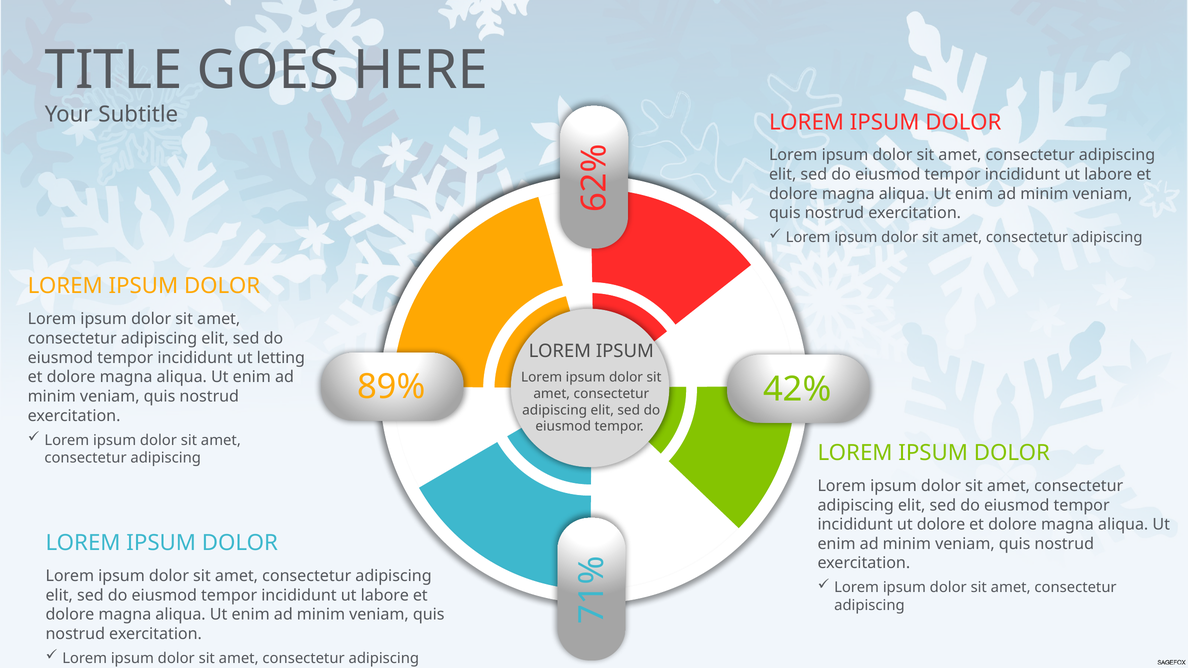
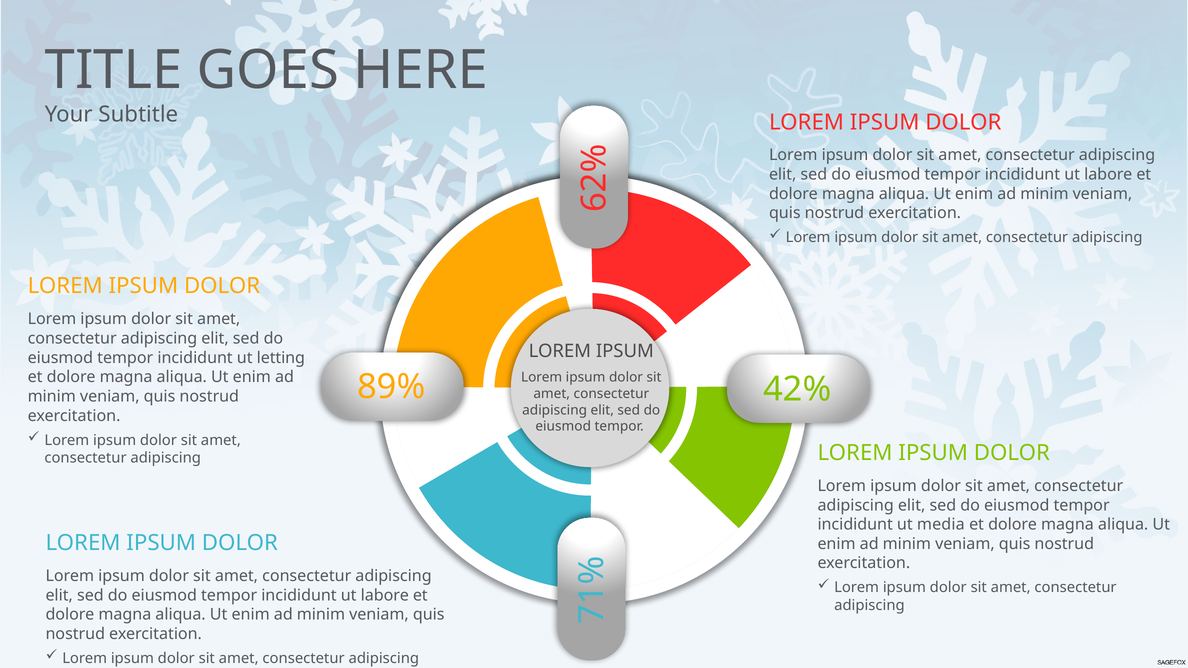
ut dolore: dolore -> media
